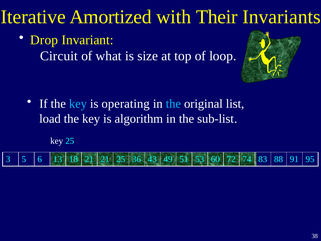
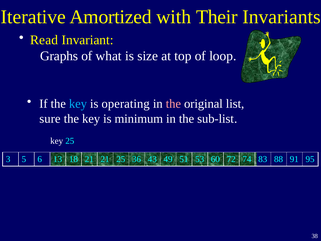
Drop: Drop -> Read
Circuit: Circuit -> Graphs
the at (173, 104) colour: light blue -> pink
load: load -> sure
algorithm: algorithm -> minimum
